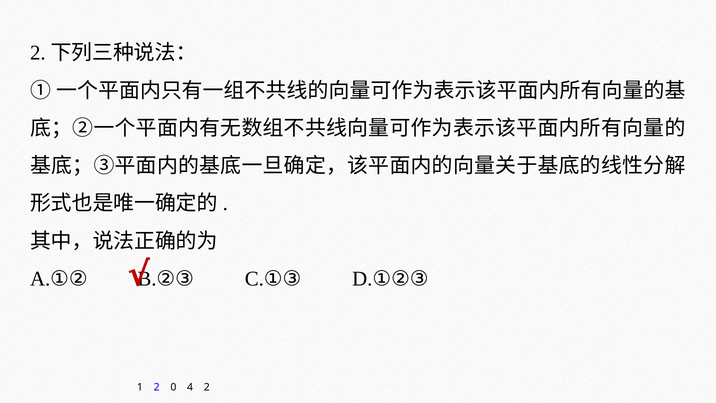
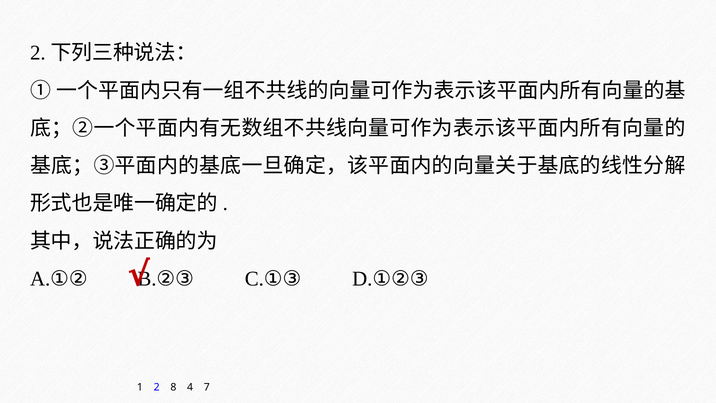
0: 0 -> 8
4 2: 2 -> 7
